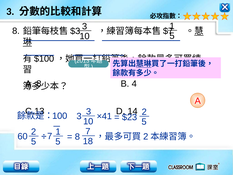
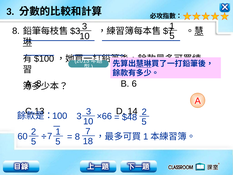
4: 4 -> 6
×41: ×41 -> ×66
$23: $23 -> $48
2 at (146, 136): 2 -> 1
